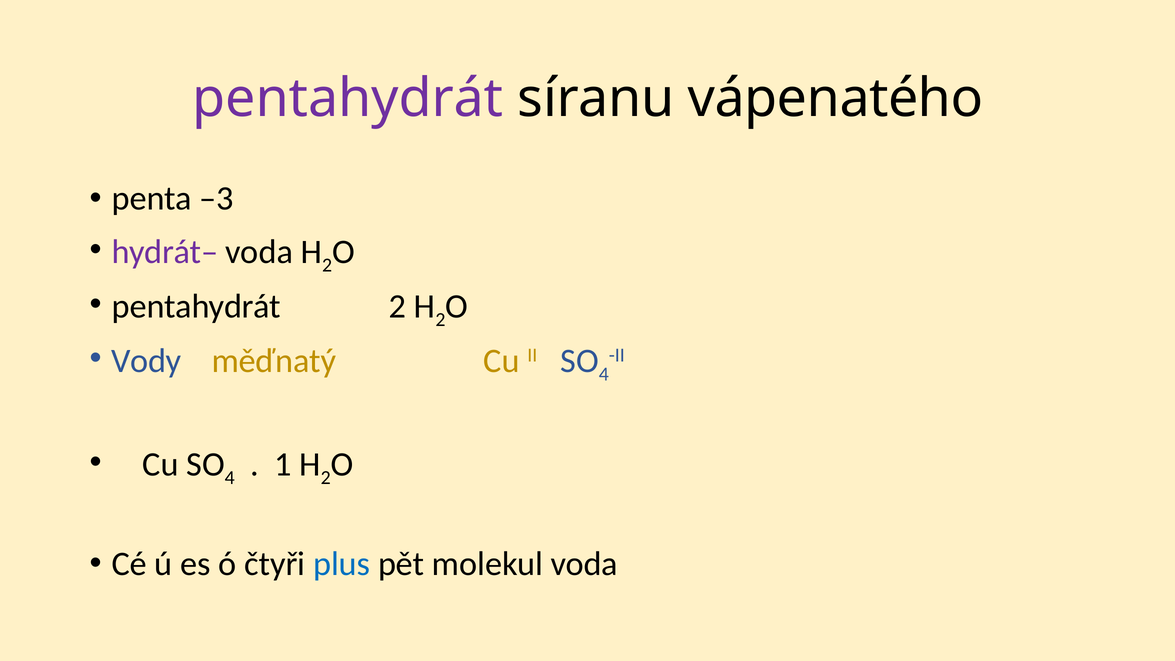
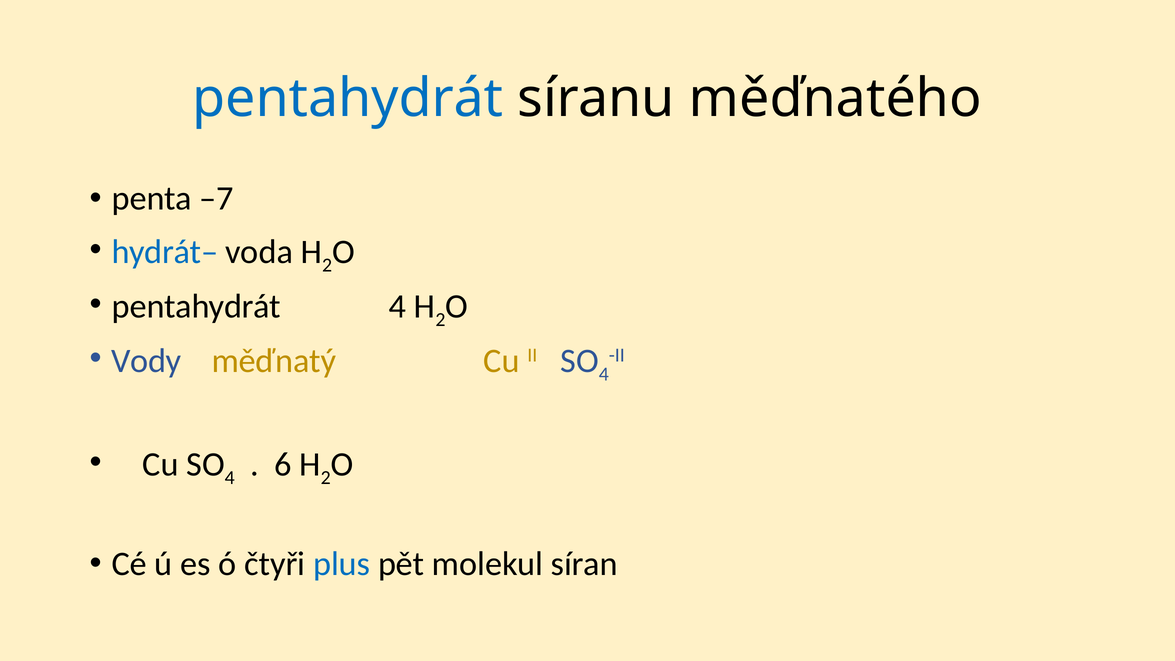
pentahydrát at (348, 99) colour: purple -> blue
vápenatého: vápenatého -> měďnatého
–3: –3 -> –7
hydrát– colour: purple -> blue
pentahydrát 2: 2 -> 4
1: 1 -> 6
molekul voda: voda -> síran
